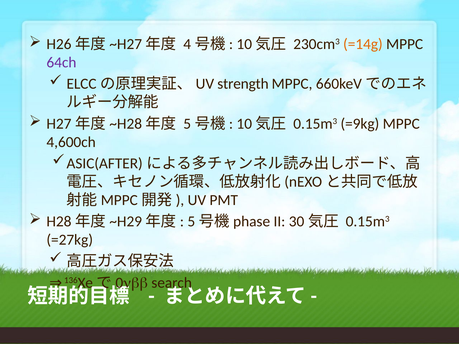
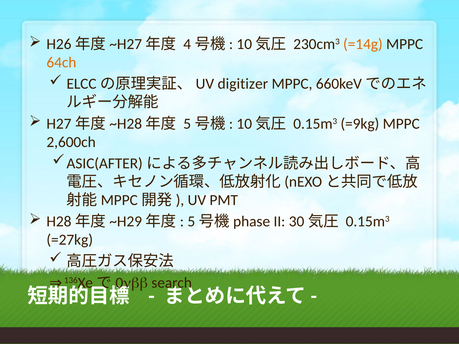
64ch colour: purple -> orange
strength: strength -> digitizer
4,600ch: 4,600ch -> 2,600ch
